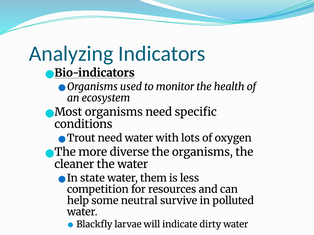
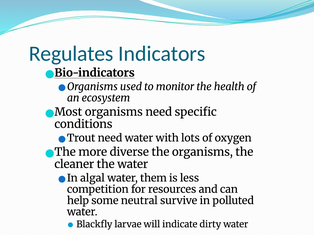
Analyzing: Analyzing -> Regulates
state: state -> algal
